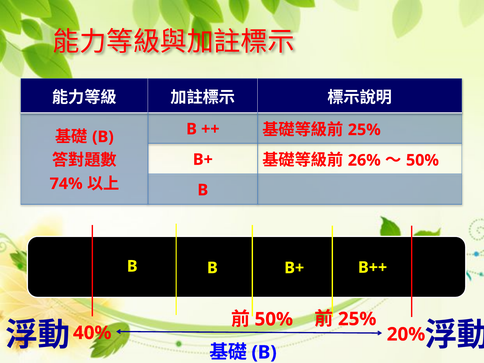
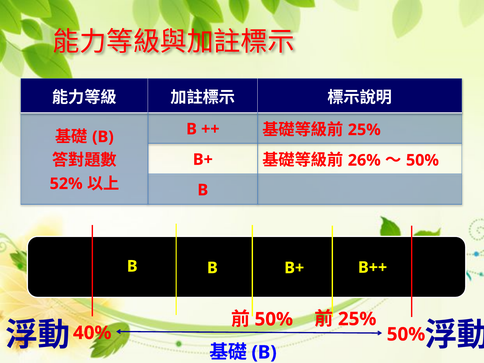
74%: 74% -> 52%
40% 20%: 20% -> 50%
